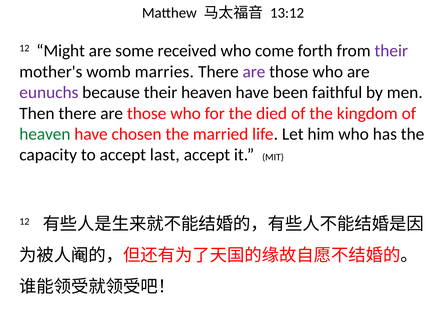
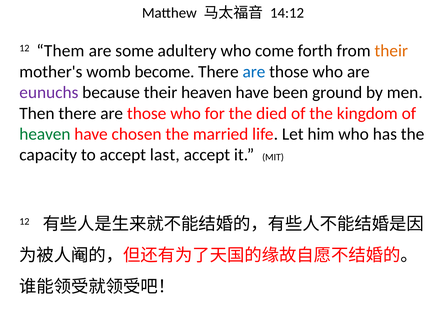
13:12: 13:12 -> 14:12
Might: Might -> Them
received: received -> adultery
their at (391, 51) colour: purple -> orange
marries: marries -> become
are at (254, 72) colour: purple -> blue
faithful: faithful -> ground
